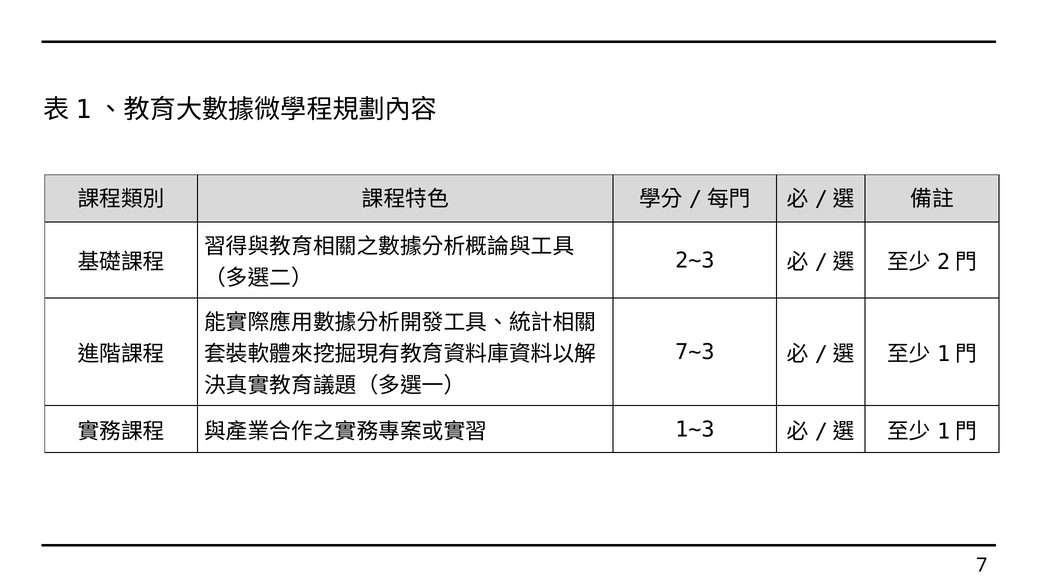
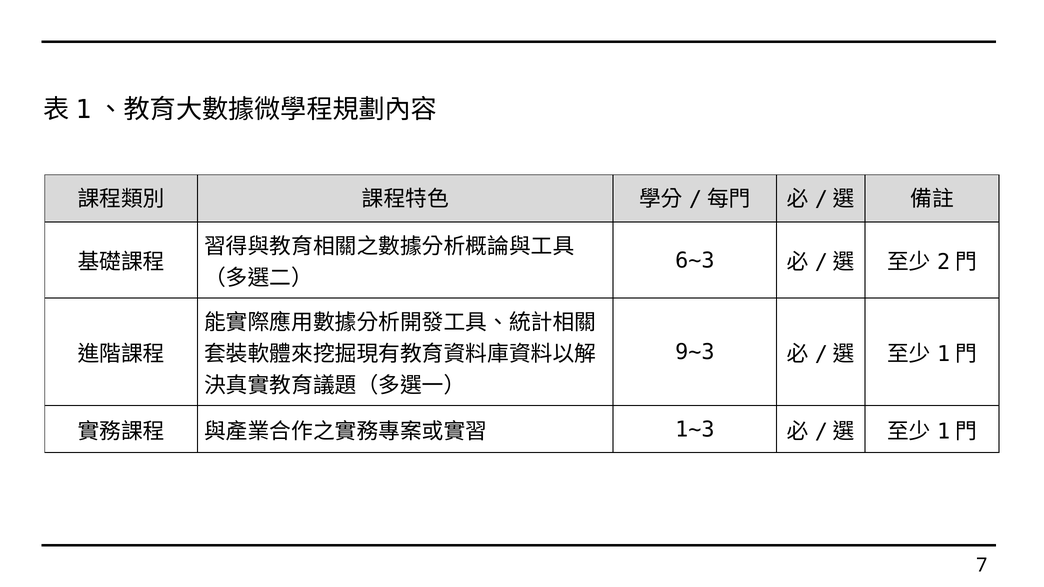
2~3: 2~3 -> 6~3
7~3: 7~3 -> 9~3
